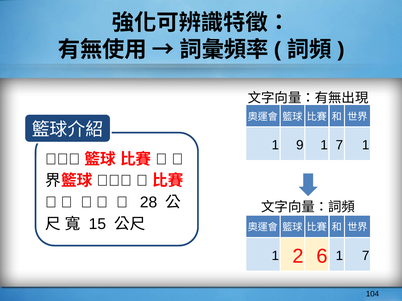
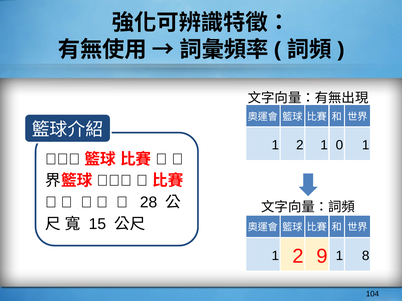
9 at (300, 145): 9 -> 2
7 at (339, 145): 7 -> 0
6: 6 -> 9
7 at (366, 256): 7 -> 8
